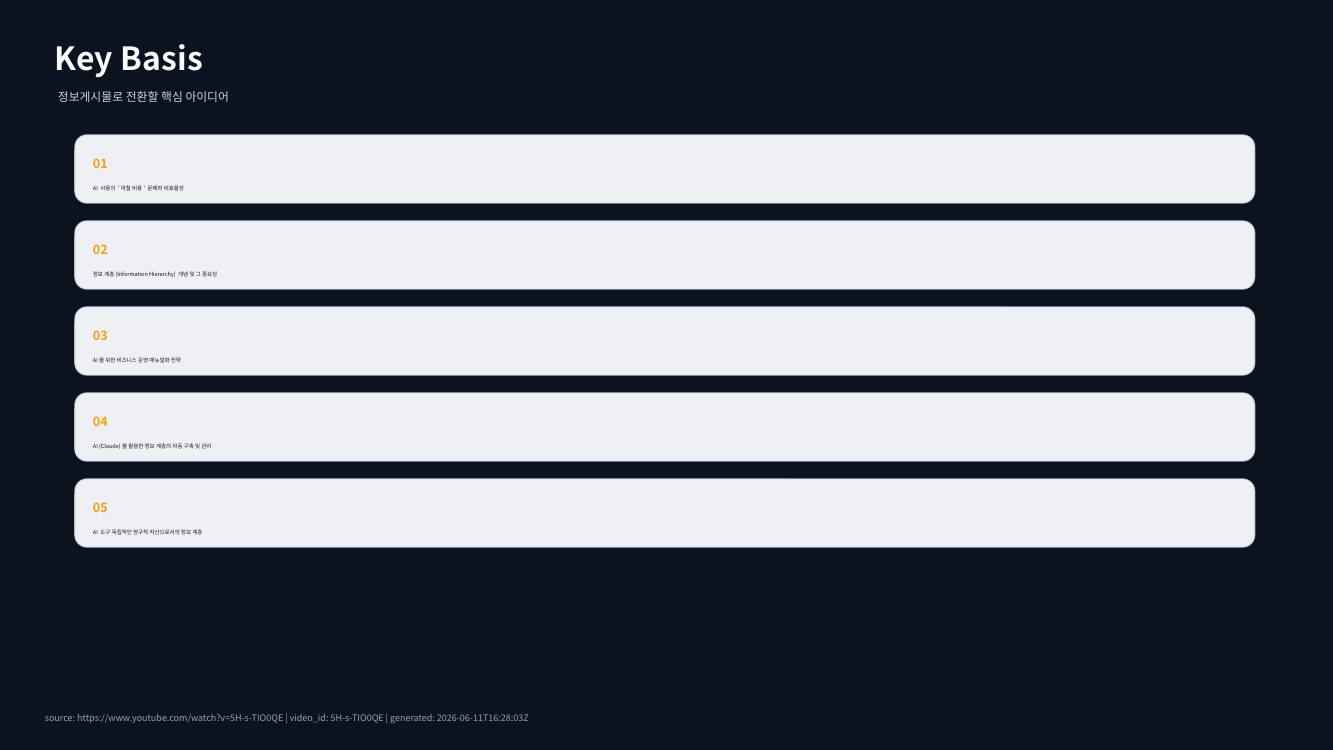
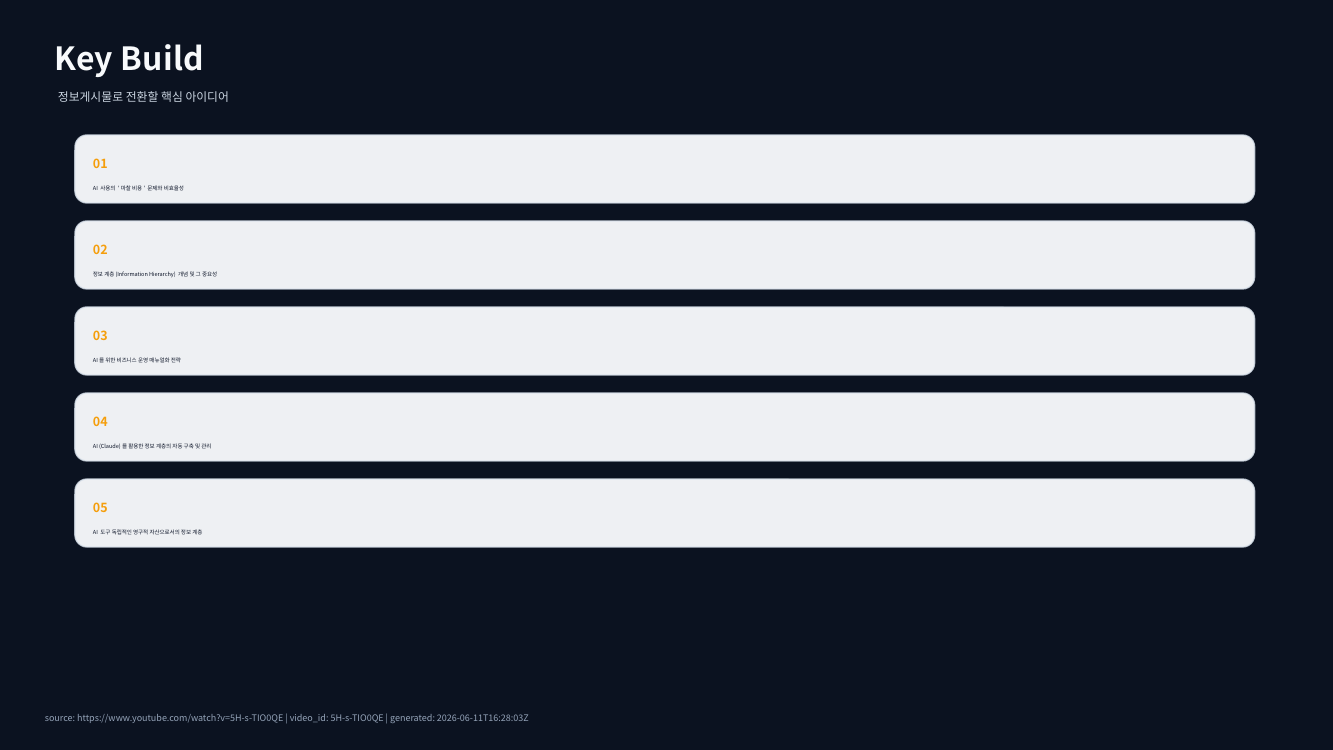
Basis: Basis -> Build
